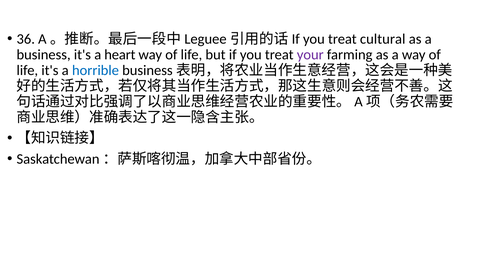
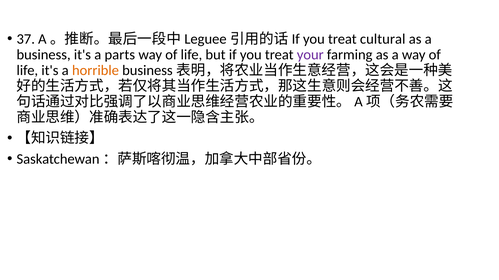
36: 36 -> 37
heart: heart -> parts
horrible colour: blue -> orange
